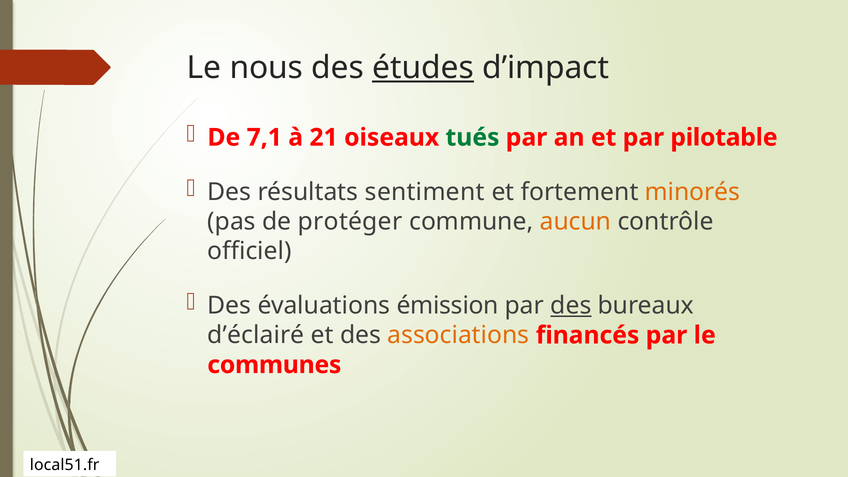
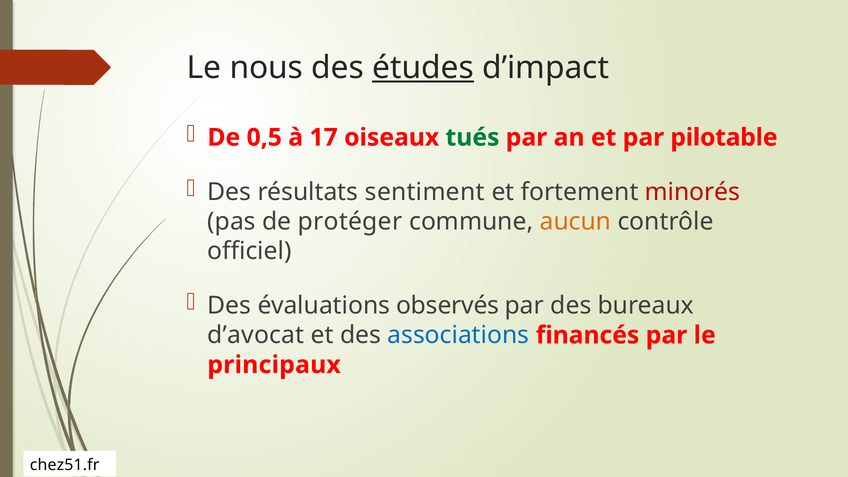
7,1: 7,1 -> 0,5
21: 21 -> 17
minorés colour: orange -> red
émission: émission -> observés
des at (571, 306) underline: present -> none
d’éclairé: d’éclairé -> d’avocat
associations colour: orange -> blue
communes: communes -> principaux
local51.fr: local51.fr -> chez51.fr
